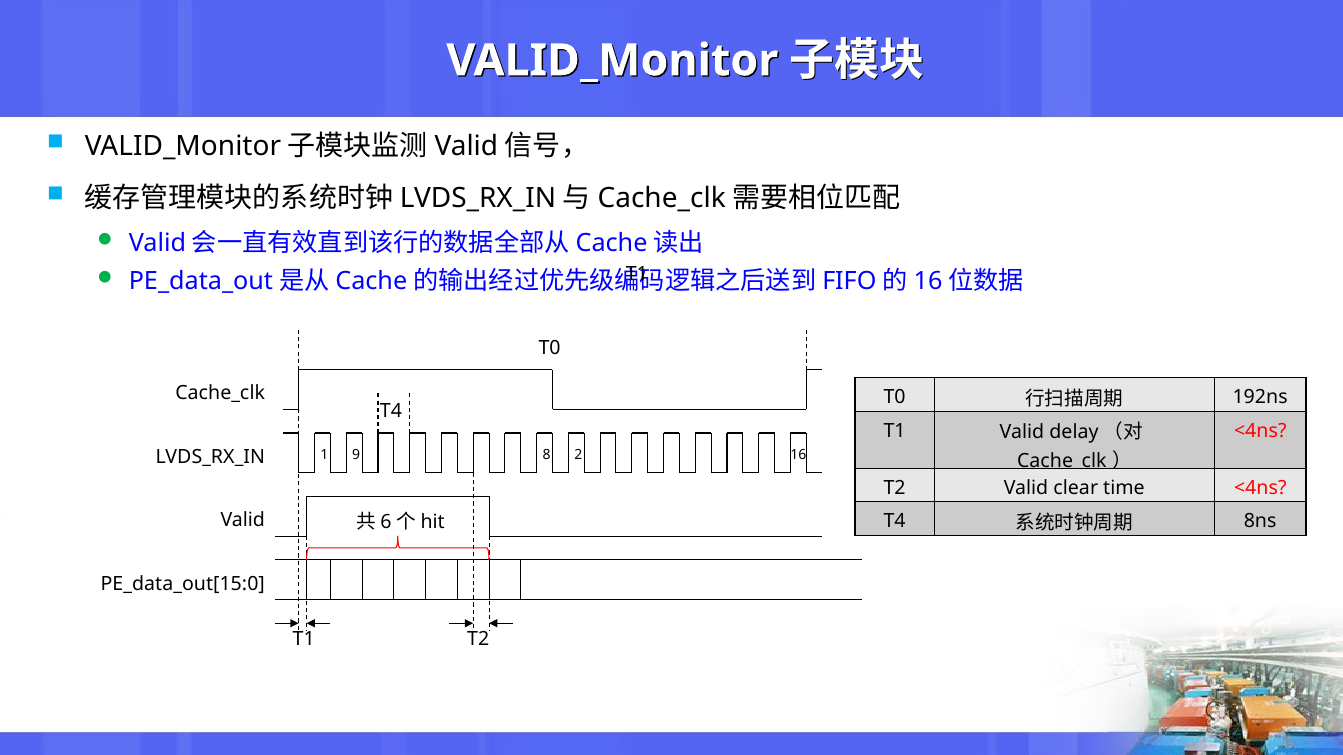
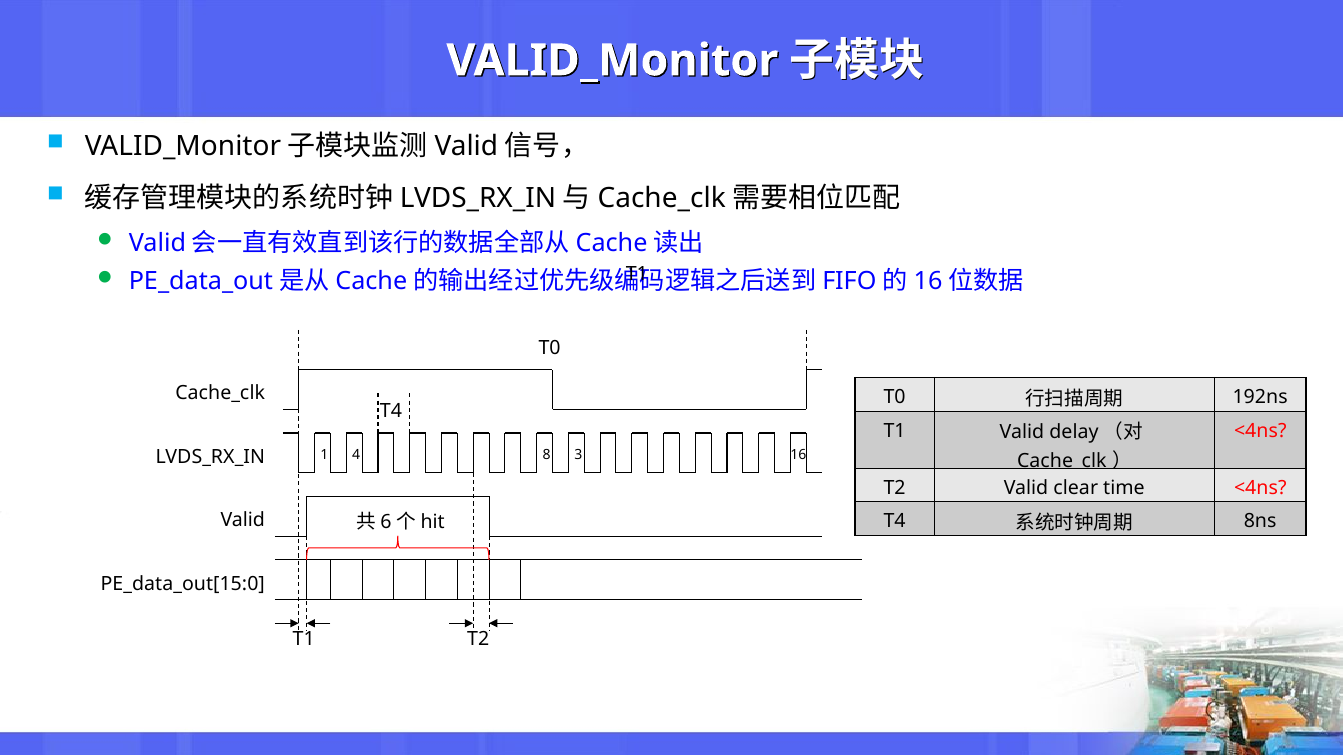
9: 9 -> 4
2: 2 -> 3
